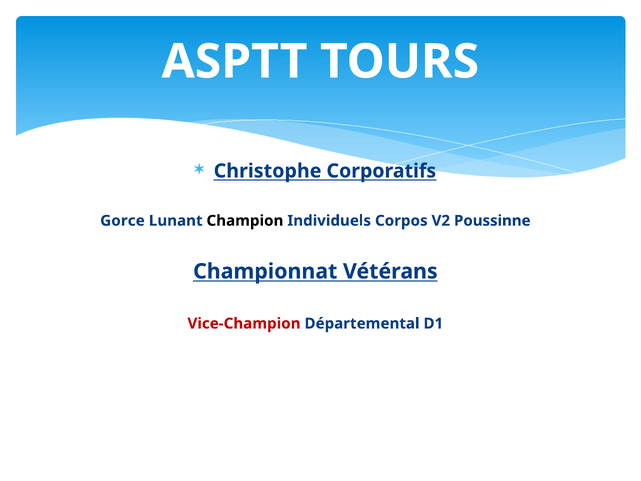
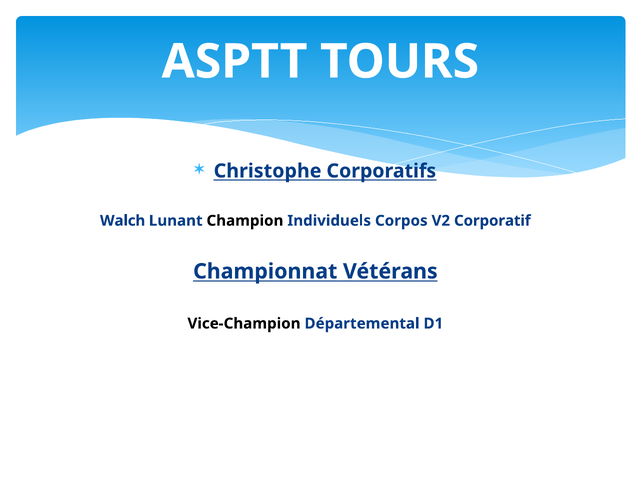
Gorce: Gorce -> Walch
Poussinne: Poussinne -> Corporatif
Vice-Champion colour: red -> black
